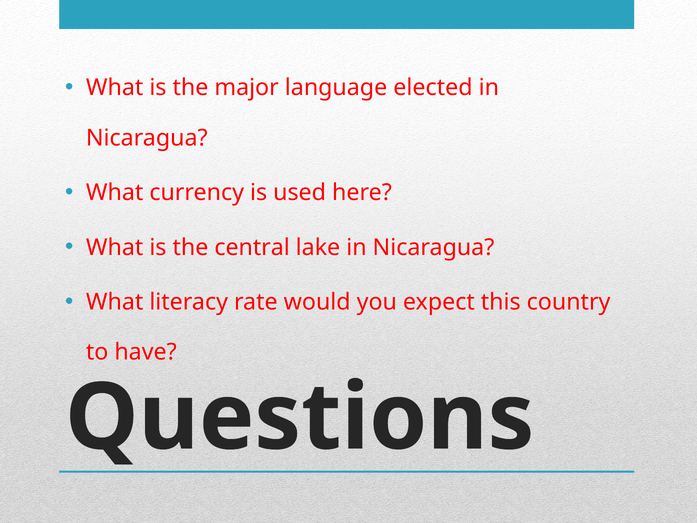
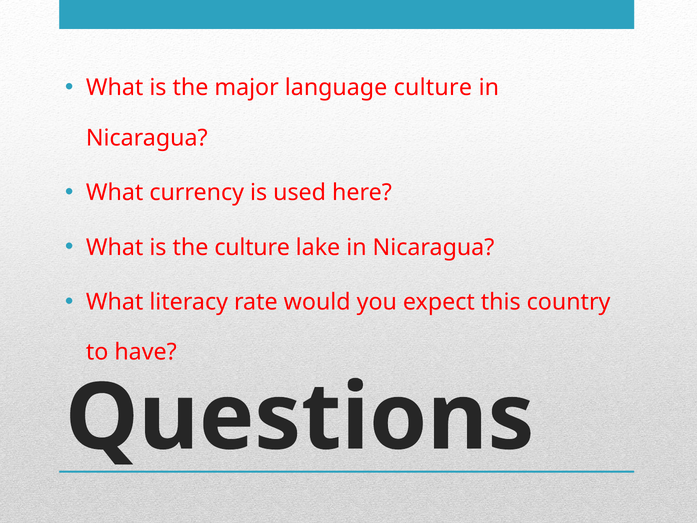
language elected: elected -> culture
the central: central -> culture
